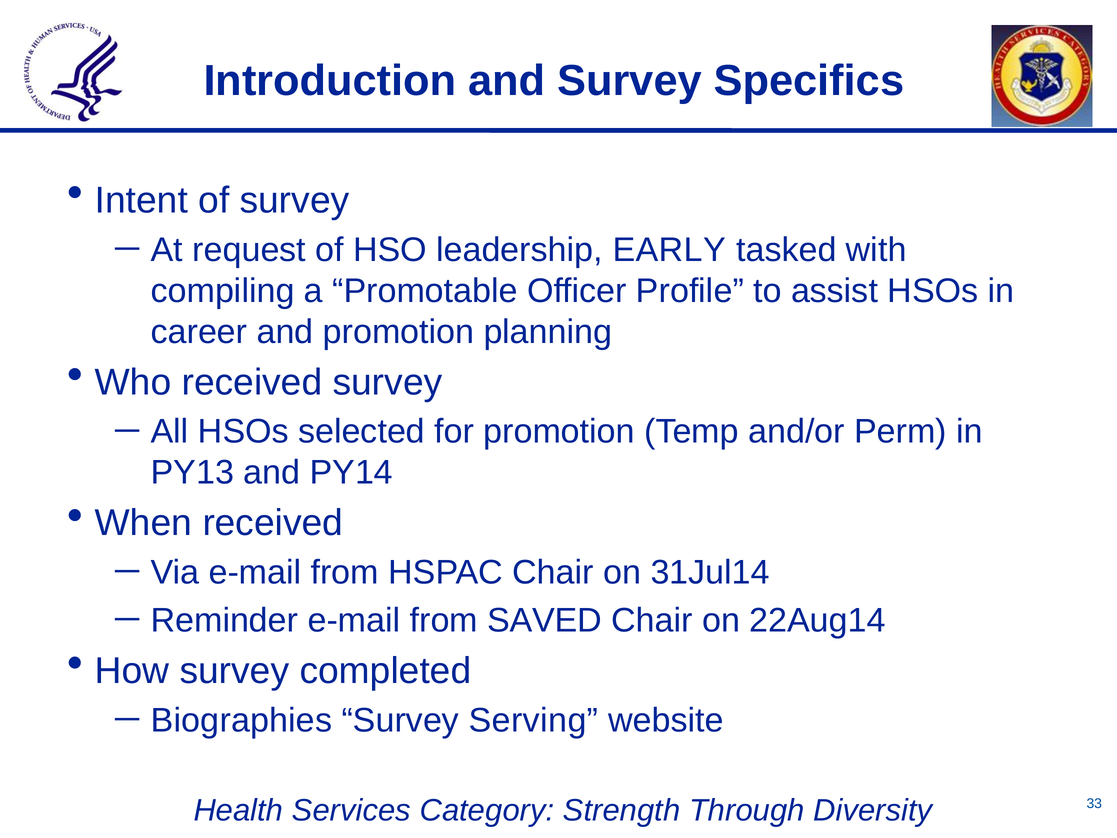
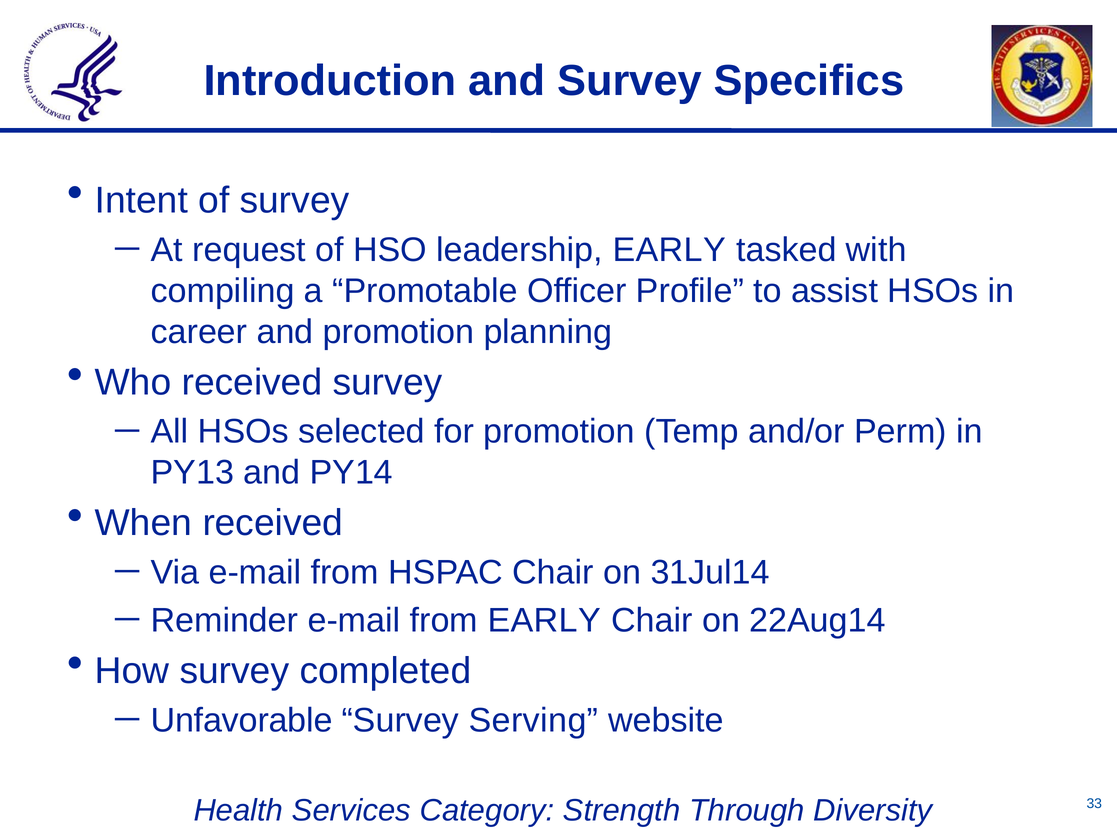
from SAVED: SAVED -> EARLY
Biographies: Biographies -> Unfavorable
